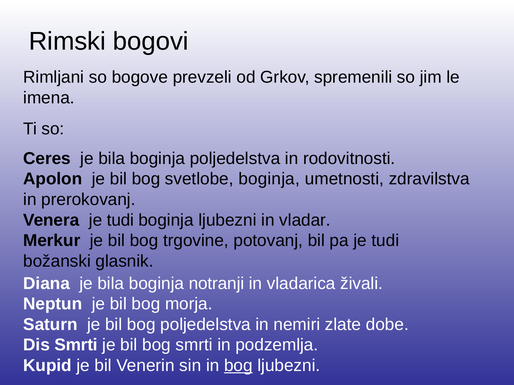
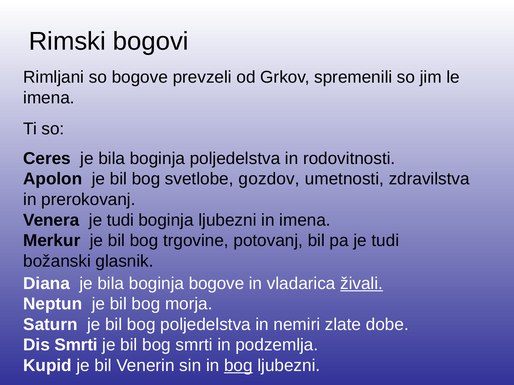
svetlobe boginja: boginja -> gozdov
in vladar: vladar -> imena
boginja notranji: notranji -> bogove
živali underline: none -> present
